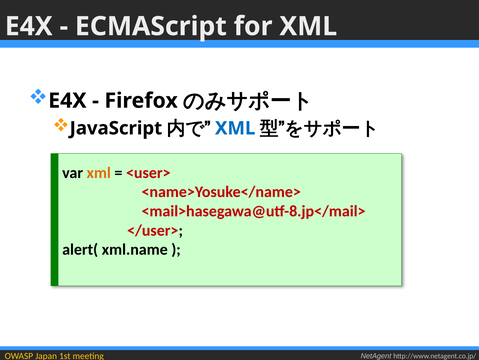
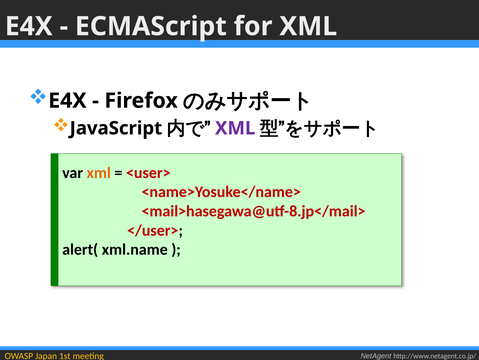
XML at (235, 128) colour: blue -> purple
